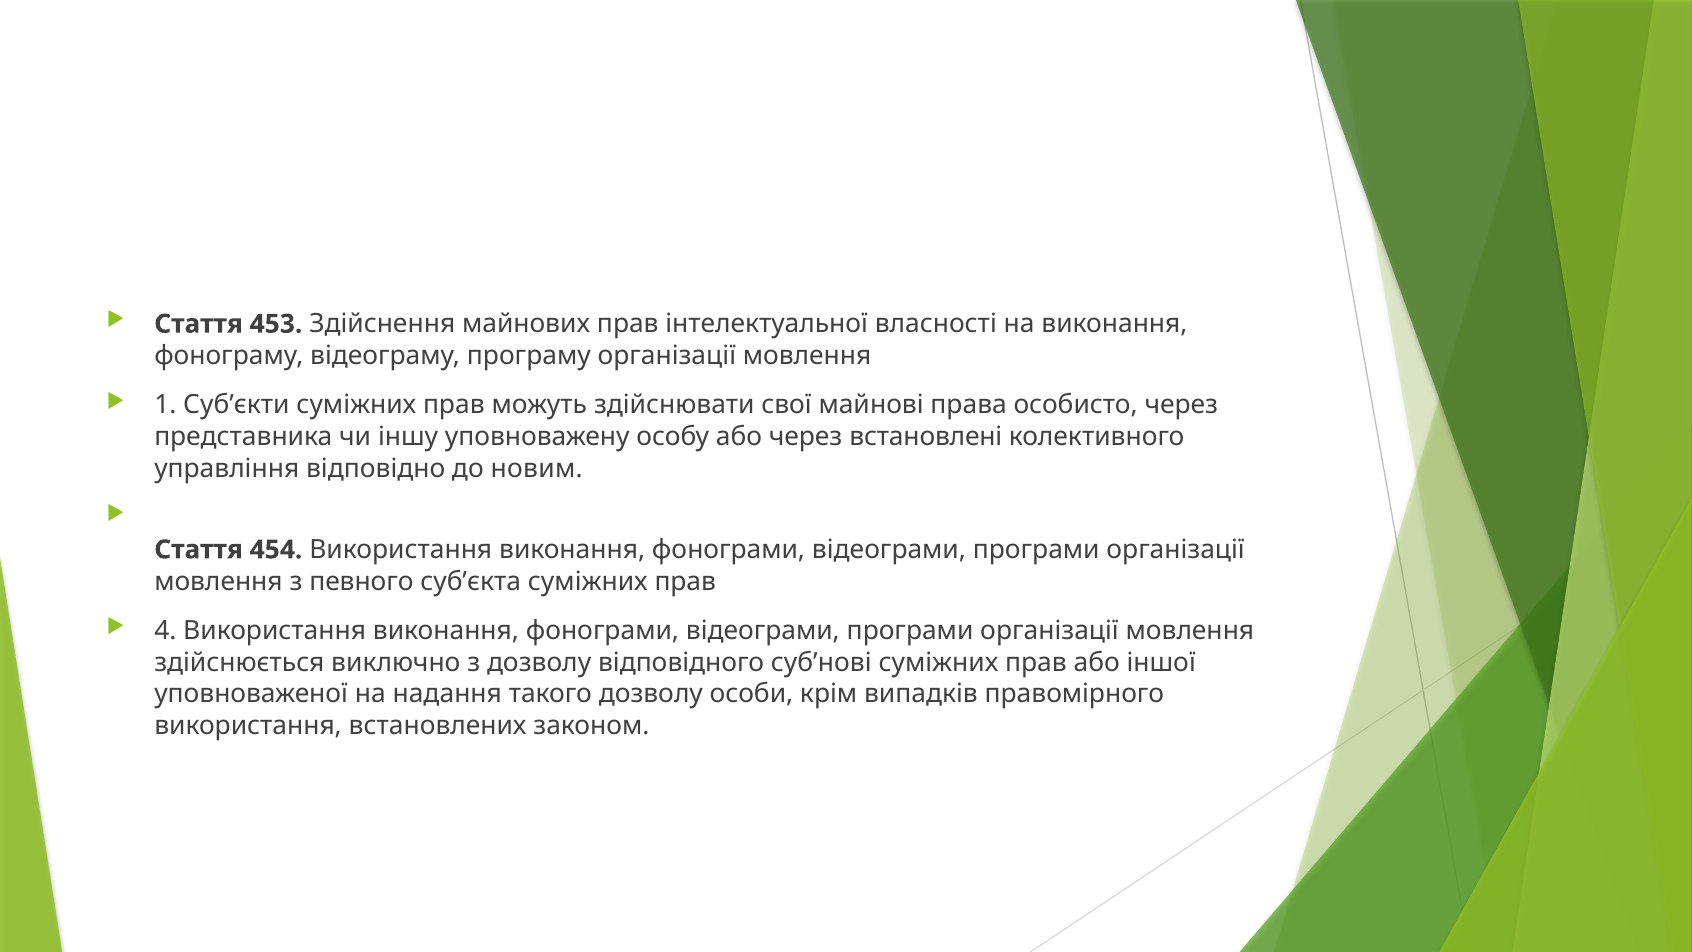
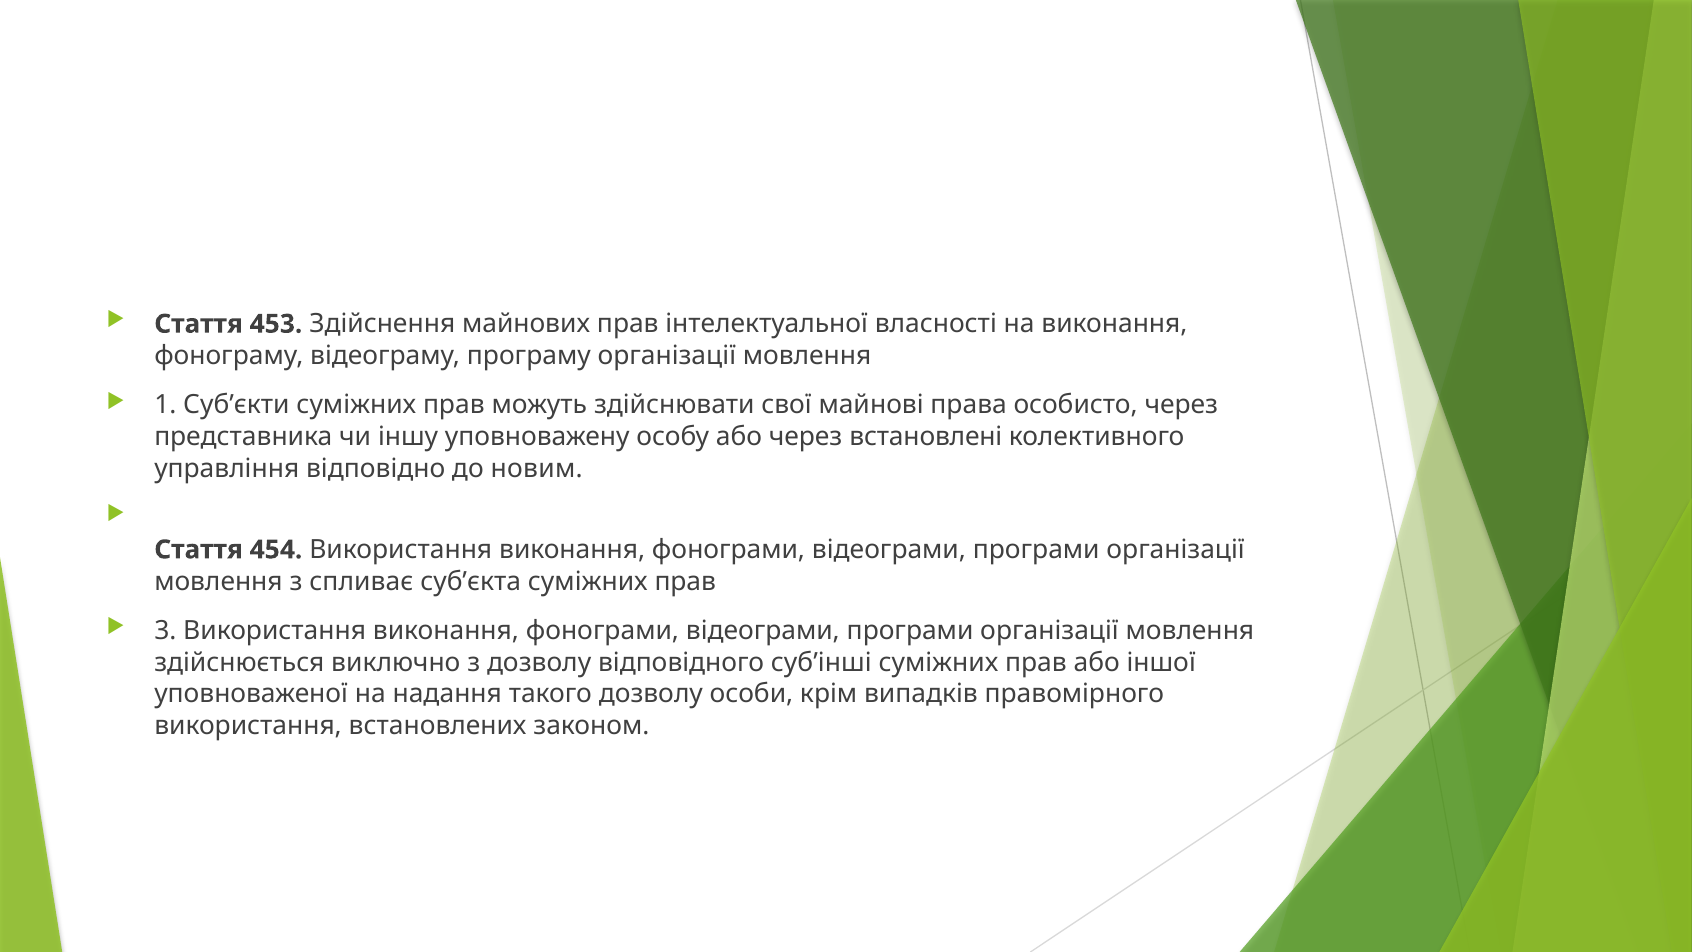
певного: певного -> спливає
4: 4 -> 3
суб’нові: суб’нові -> суб’інші
